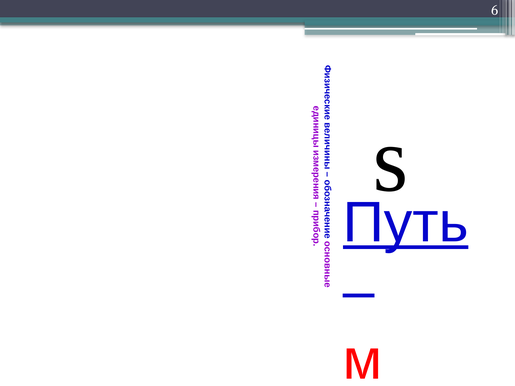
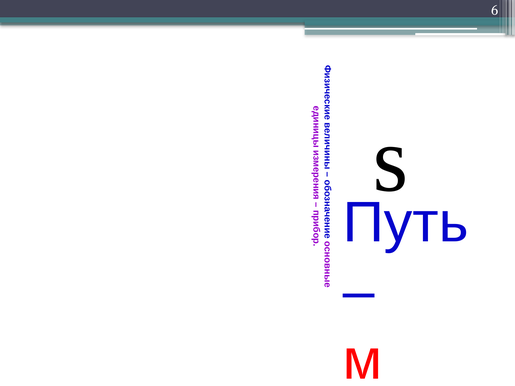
Путь underline: present -> none
